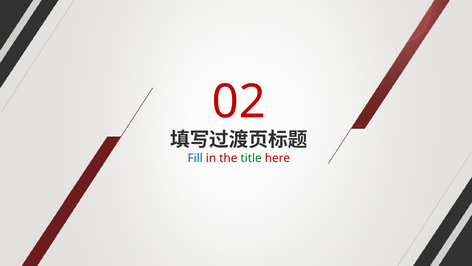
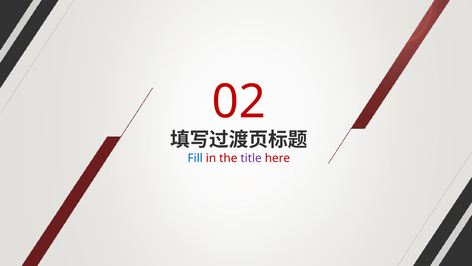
title colour: green -> purple
